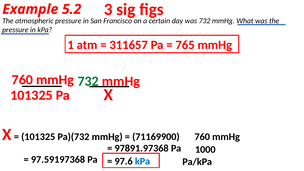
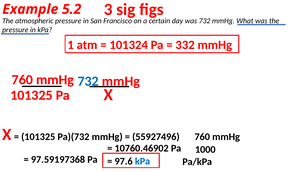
311657: 311657 -> 101324
765: 765 -> 332
732 at (88, 81) colour: green -> blue
71169900: 71169900 -> 55927496
97891.97368: 97891.97368 -> 10760.46902
